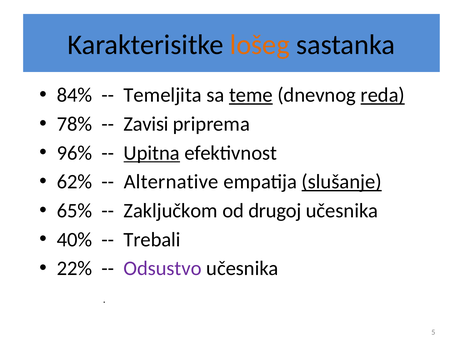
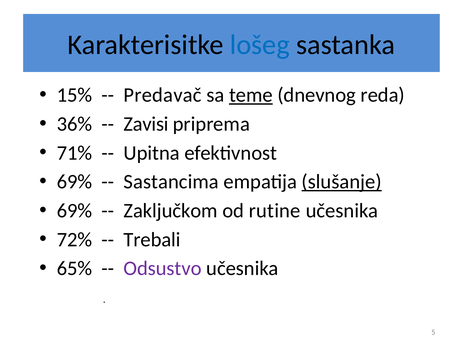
lošeg colour: orange -> blue
84%: 84% -> 15%
Temeljita: Temeljita -> Predavač
reda underline: present -> none
78%: 78% -> 36%
96%: 96% -> 71%
Upitna underline: present -> none
62% at (74, 181): 62% -> 69%
Alternative: Alternative -> Sastancima
65% at (74, 210): 65% -> 69%
drugoj: drugoj -> rutine
40%: 40% -> 72%
22%: 22% -> 65%
